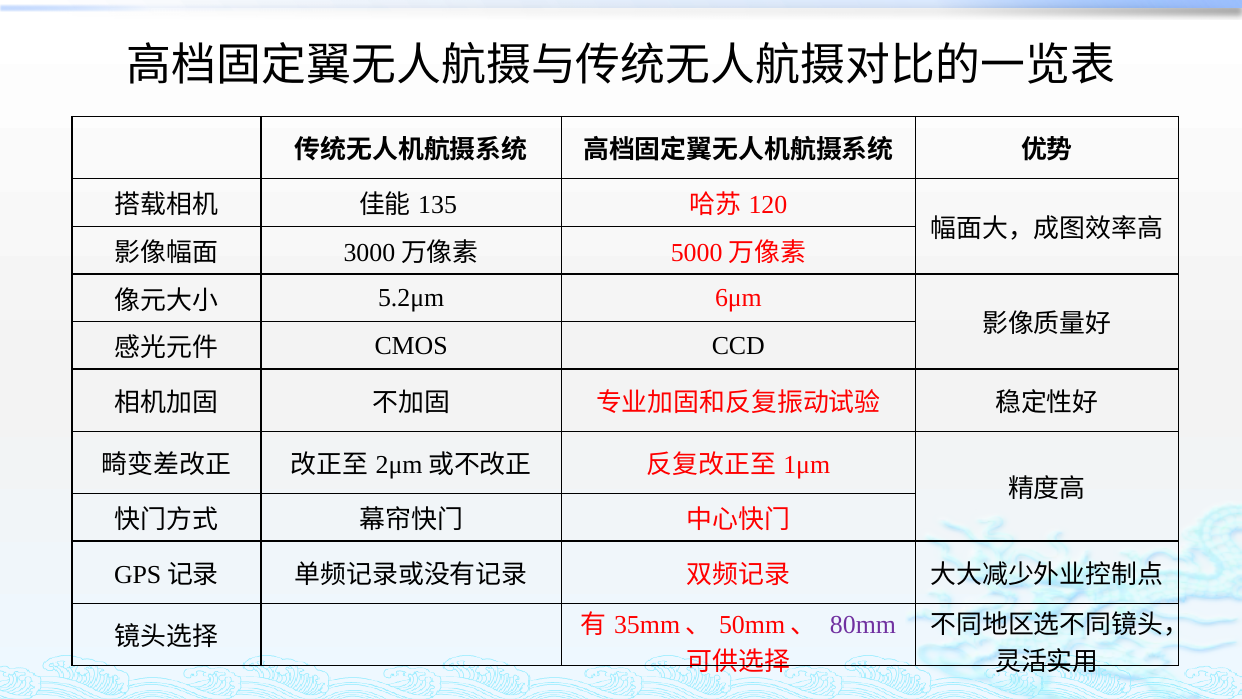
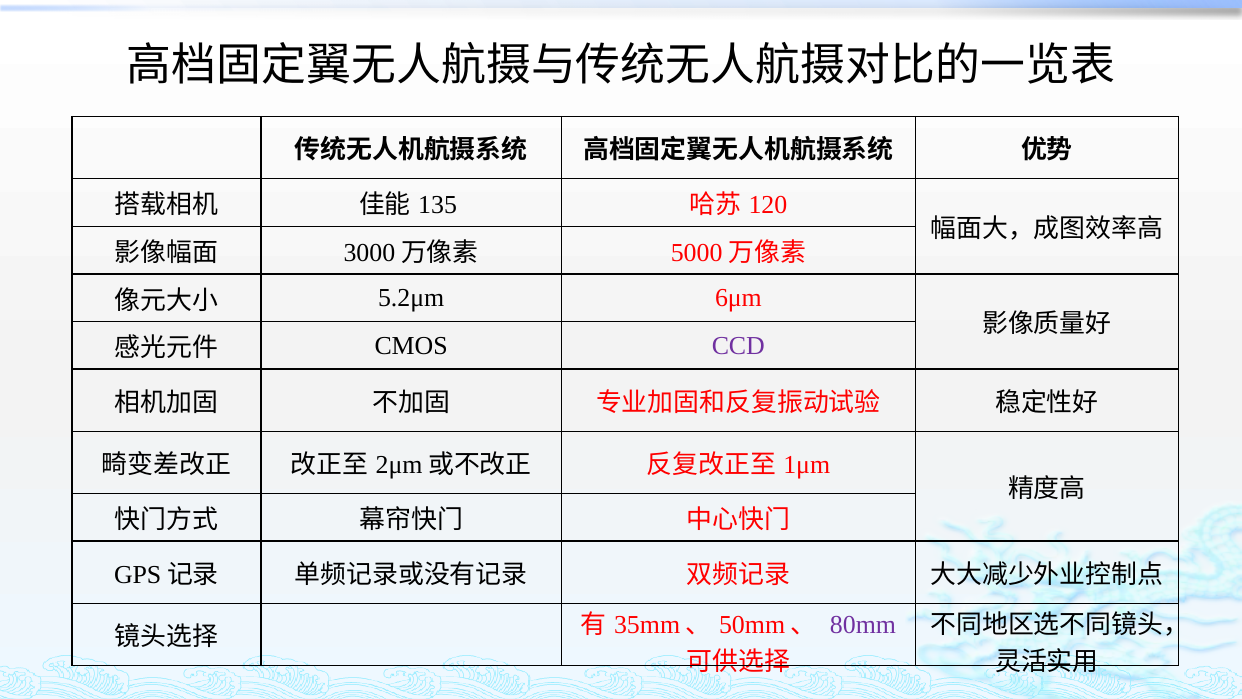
CCD colour: black -> purple
